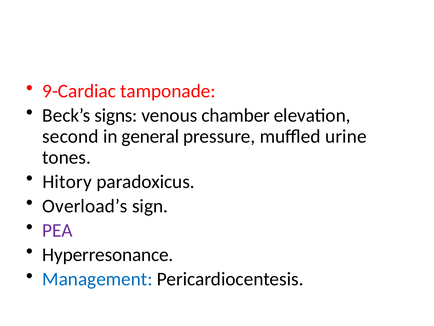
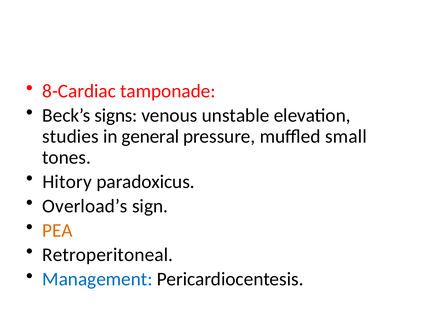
9-Cardiac: 9-Cardiac -> 8-Cardiac
chamber: chamber -> unstable
second: second -> studies
urine: urine -> small
PEA colour: purple -> orange
Hyperresonance: Hyperresonance -> Retroperitoneal
